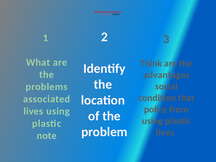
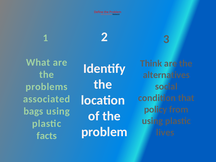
advantages: advantages -> alternatives
lives at (33, 111): lives -> bags
note: note -> facts
